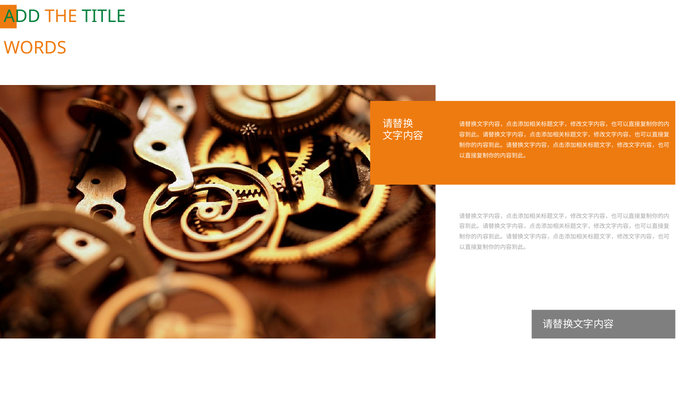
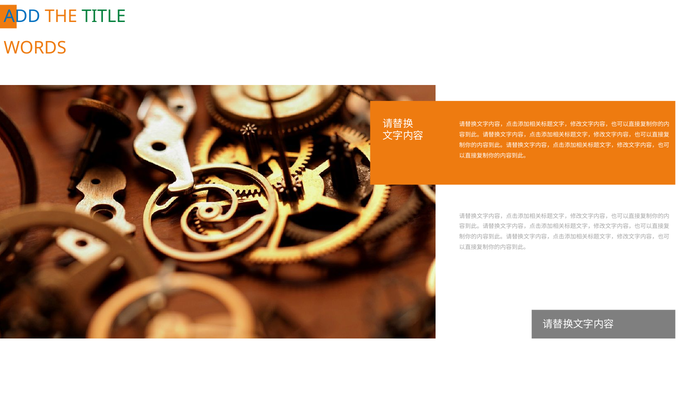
ADD colour: green -> blue
